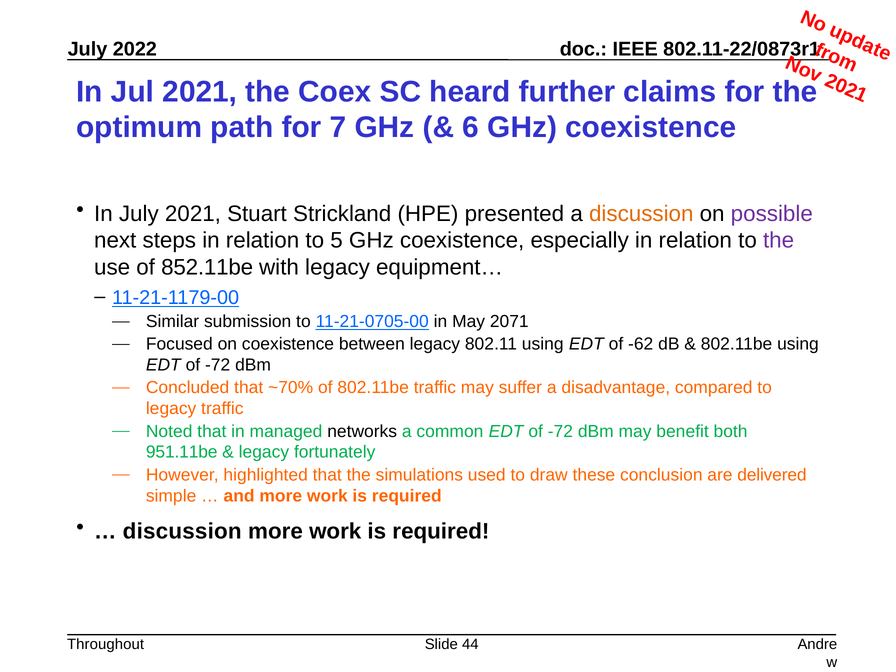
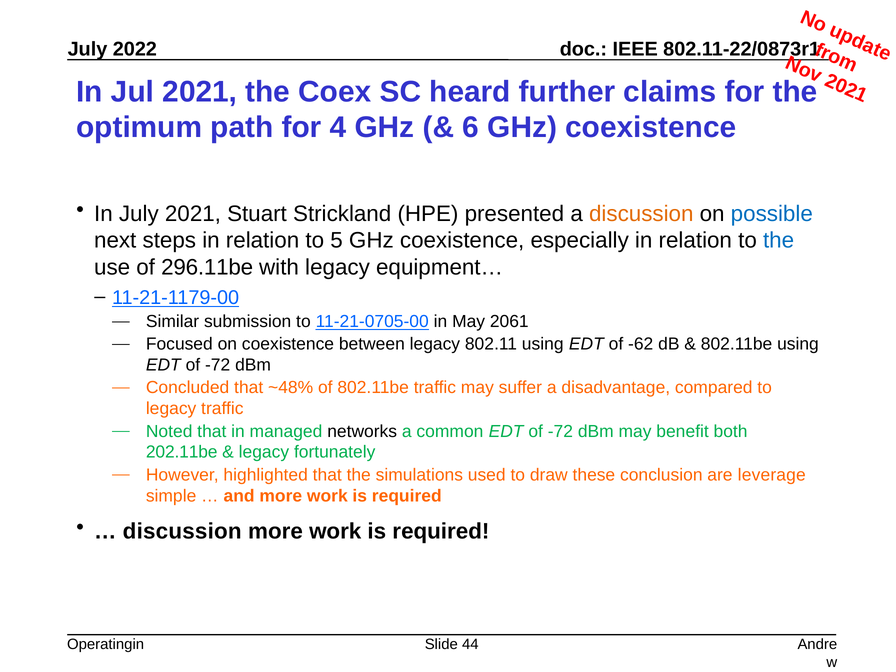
7: 7 -> 4
possible colour: purple -> blue
the at (779, 241) colour: purple -> blue
852.11be: 852.11be -> 296.11be
2071: 2071 -> 2061
~70%: ~70% -> ~48%
951.11be: 951.11be -> 202.11be
delivered: delivered -> leverage
Throughout: Throughout -> Operatingin
